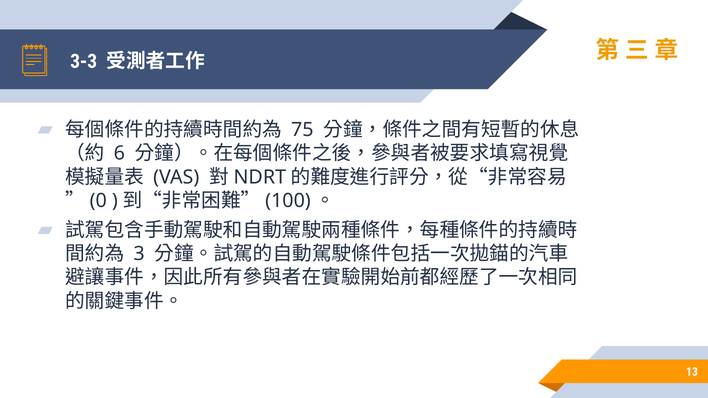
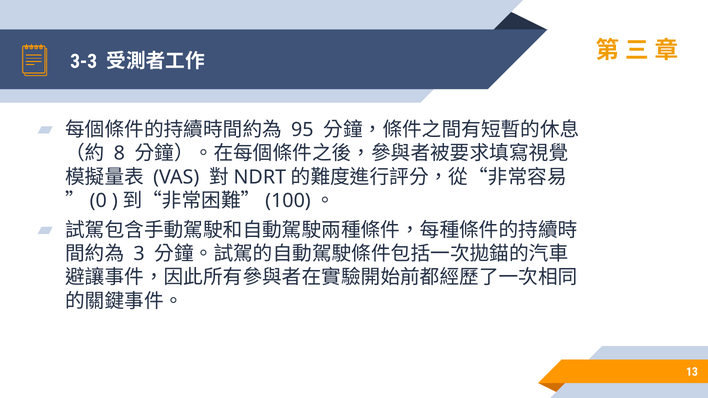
75: 75 -> 95
6: 6 -> 8
